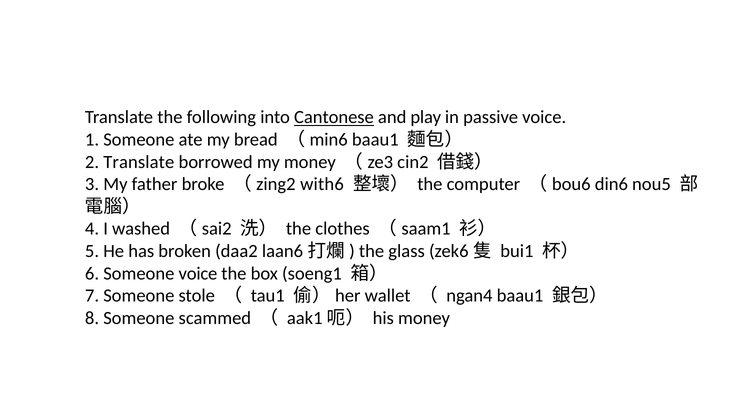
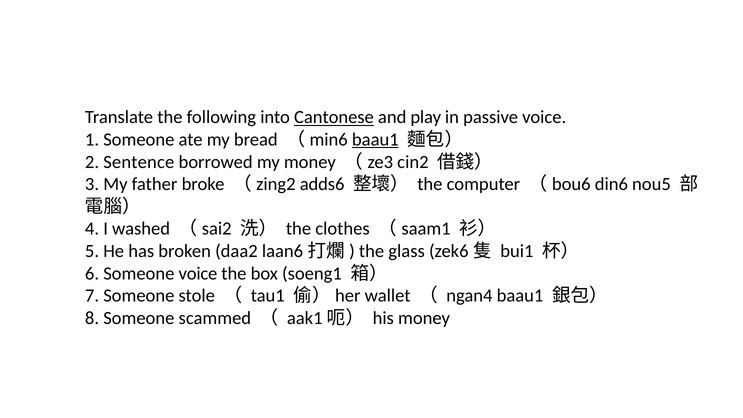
baau1 at (375, 140) underline: none -> present
2 Translate: Translate -> Sentence
with6: with6 -> adds6
